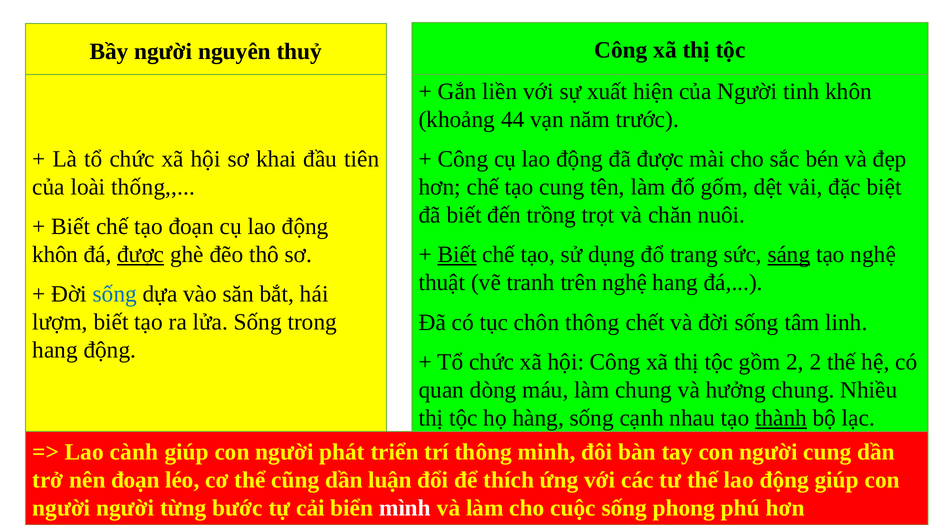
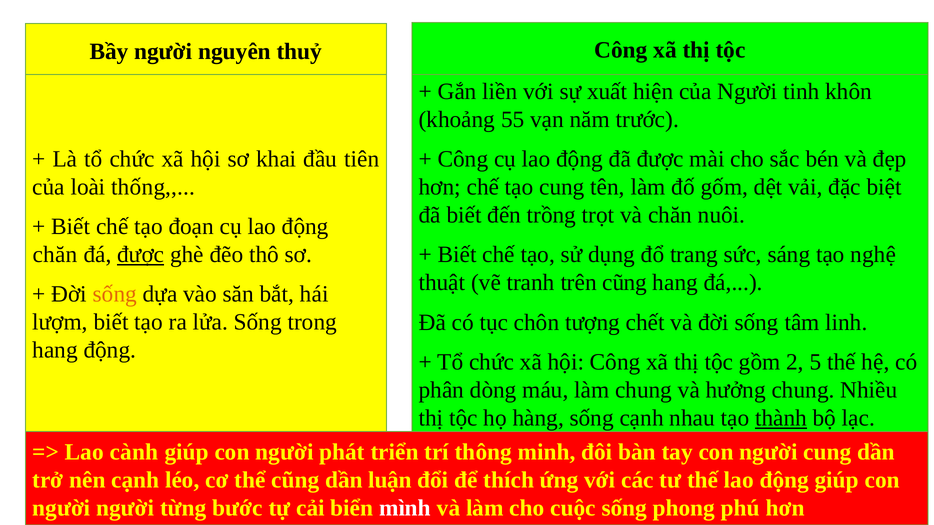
44: 44 -> 55
khôn at (55, 255): khôn -> chăn
Biết at (457, 255) underline: present -> none
sáng underline: present -> none
trên nghệ: nghệ -> cũng
sống at (115, 294) colour: blue -> orange
chôn thông: thông -> tượng
2 2: 2 -> 5
quan: quan -> phân
nên đoạn: đoạn -> cạnh
